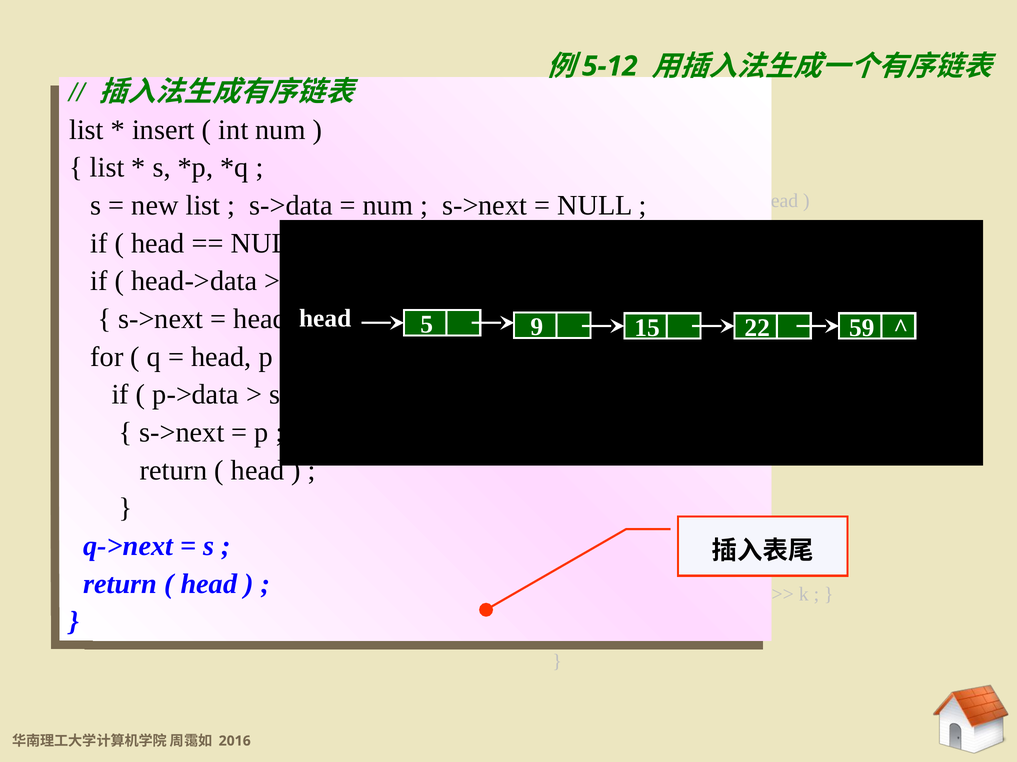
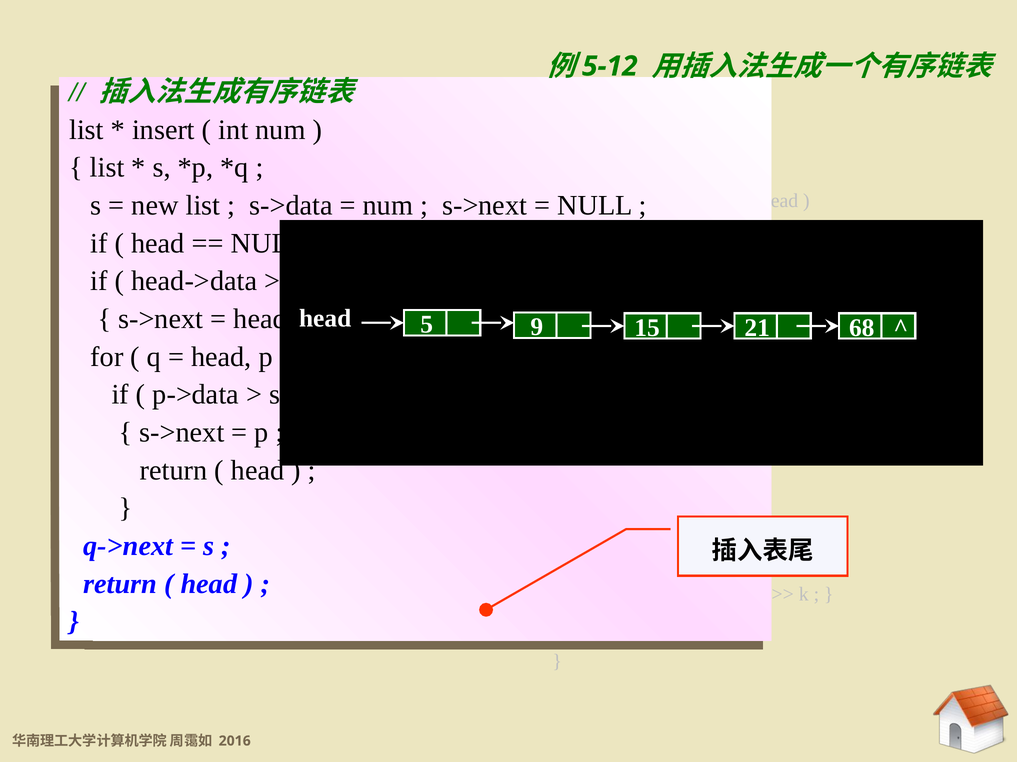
22: 22 -> 21
59: 59 -> 68
